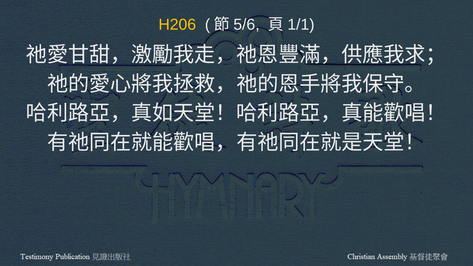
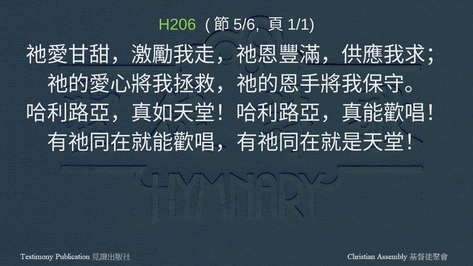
H206 colour: yellow -> light green
